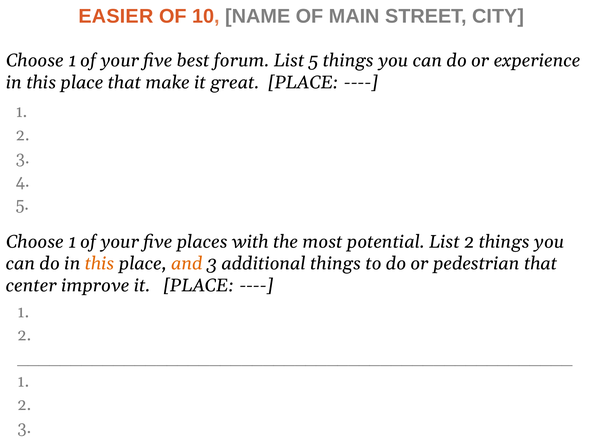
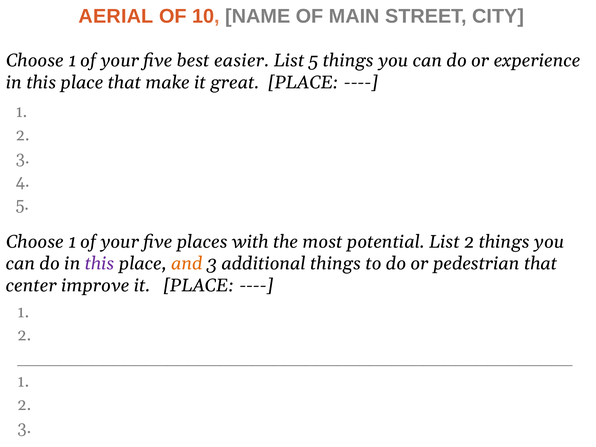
EASIER: EASIER -> AERIAL
forum: forum -> easier
this at (100, 264) colour: orange -> purple
